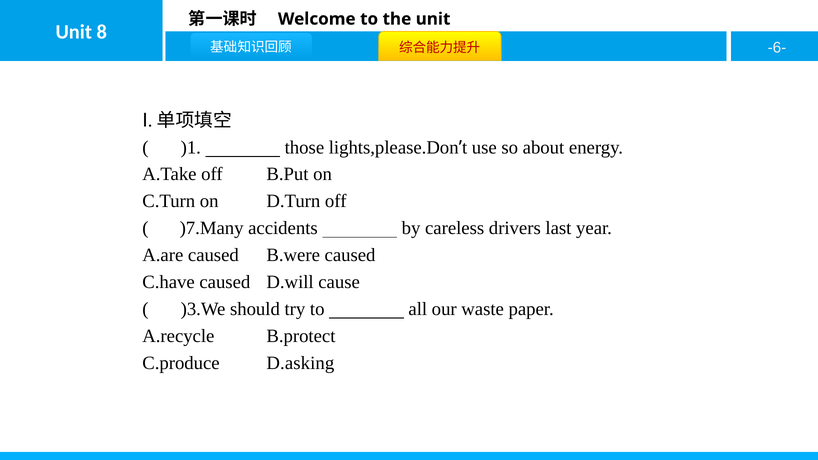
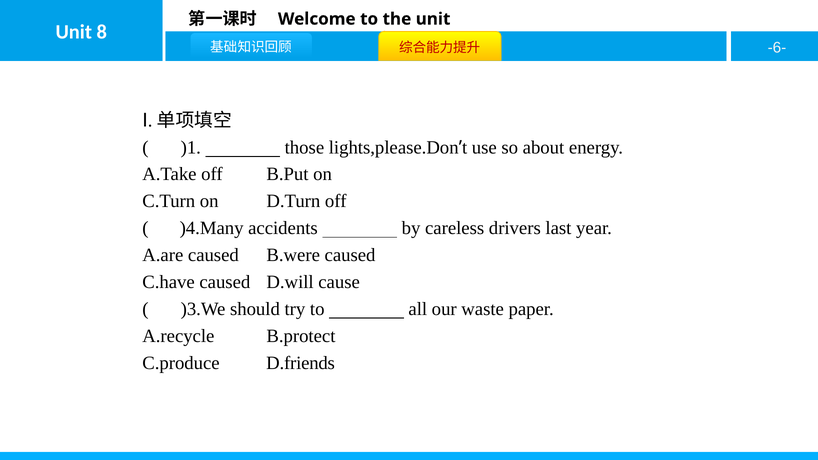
)7.Many: )7.Many -> )4.Many
D.asking: D.asking -> D.friends
